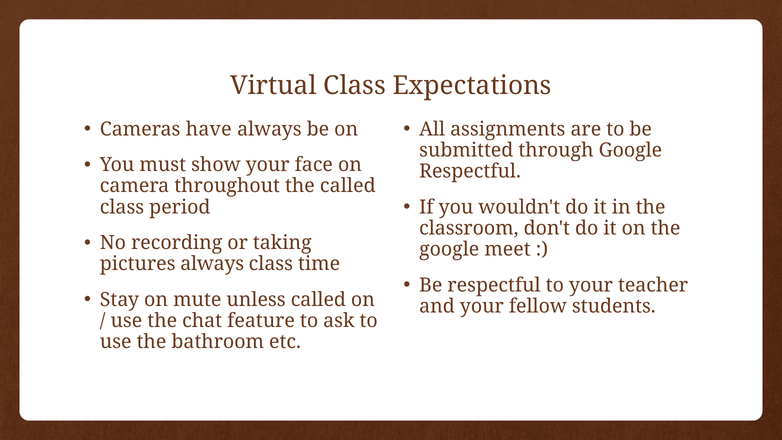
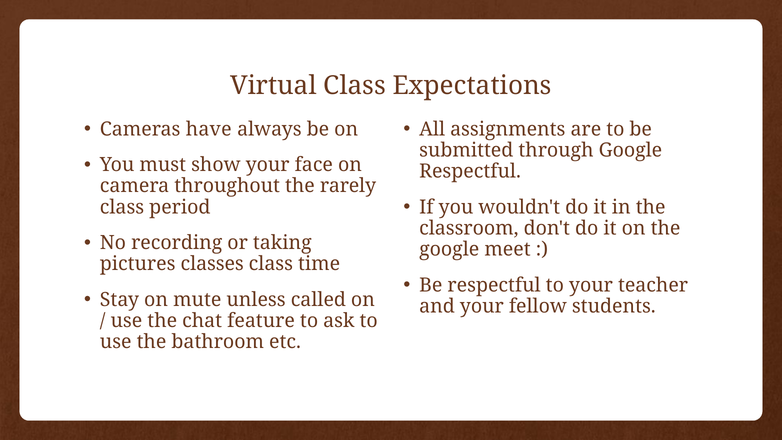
the called: called -> rarely
pictures always: always -> classes
